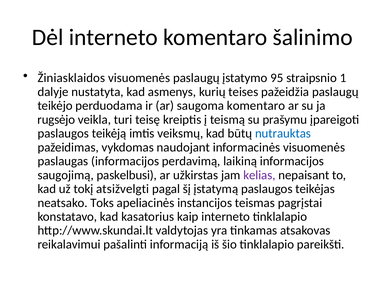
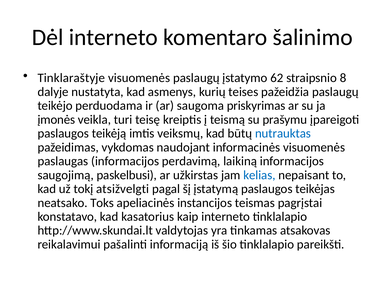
Žiniasklaidos: Žiniasklaidos -> Tinklaraštyje
95: 95 -> 62
1: 1 -> 8
saugoma komentaro: komentaro -> priskyrimas
rugsėjo: rugsėjo -> įmonės
kelias colour: purple -> blue
